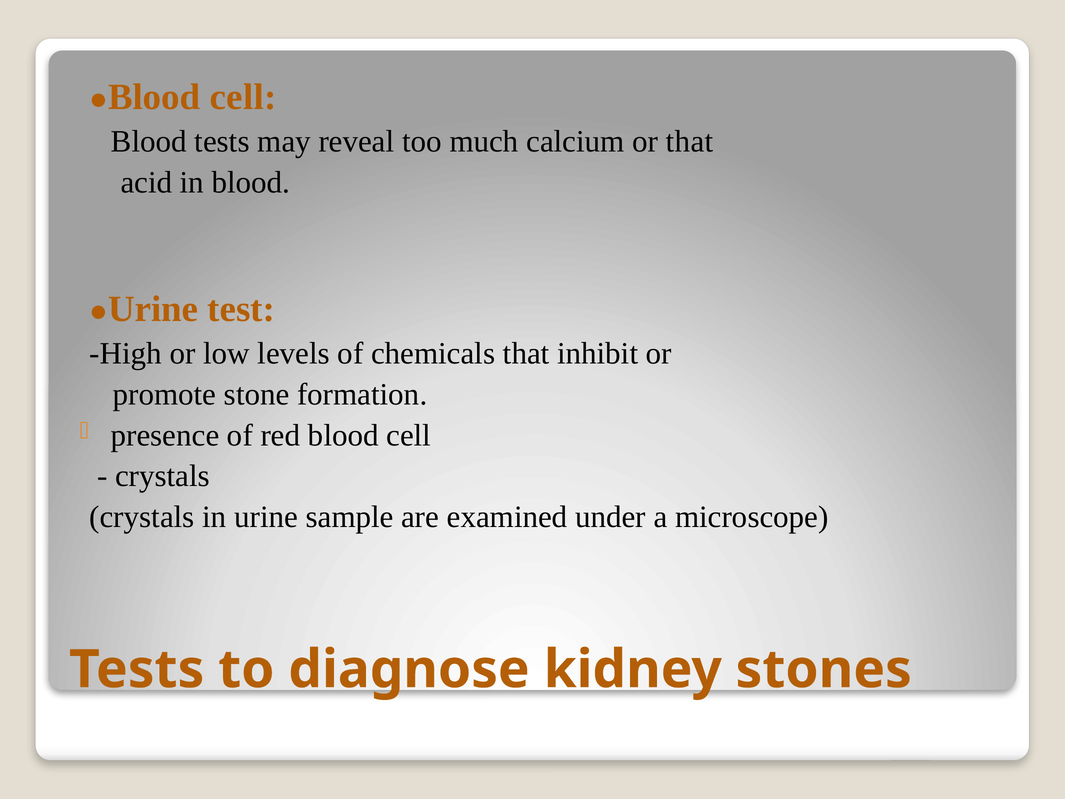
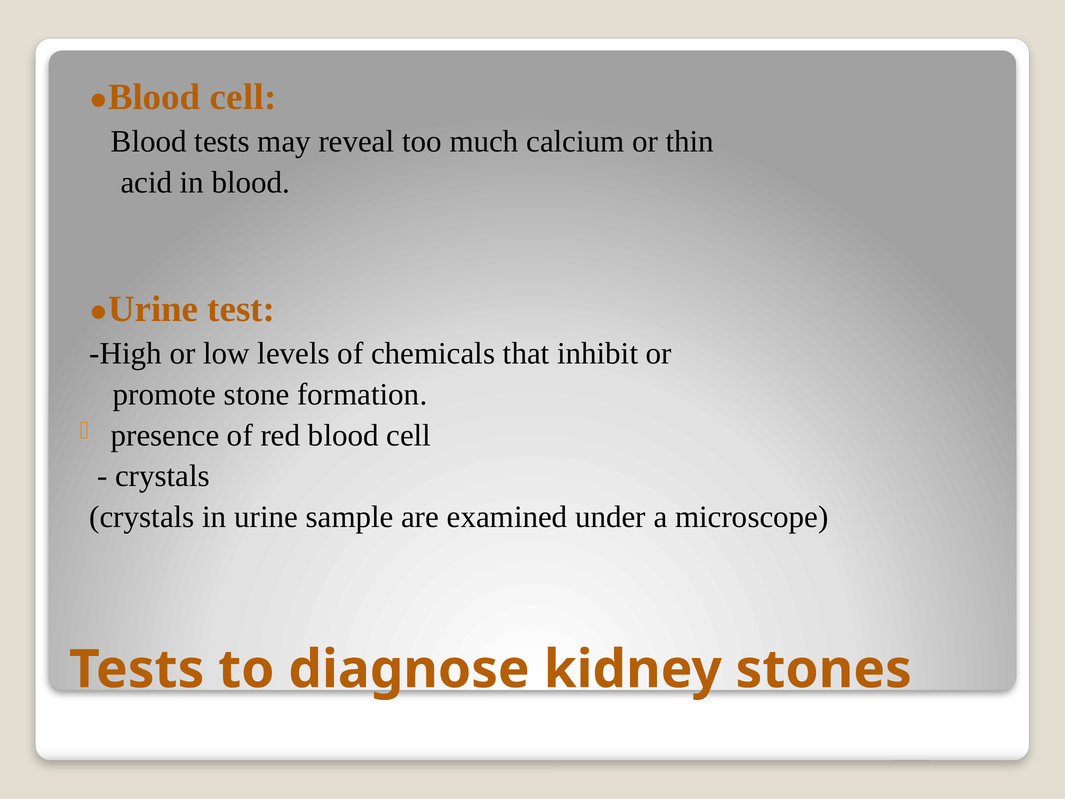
or that: that -> thin
